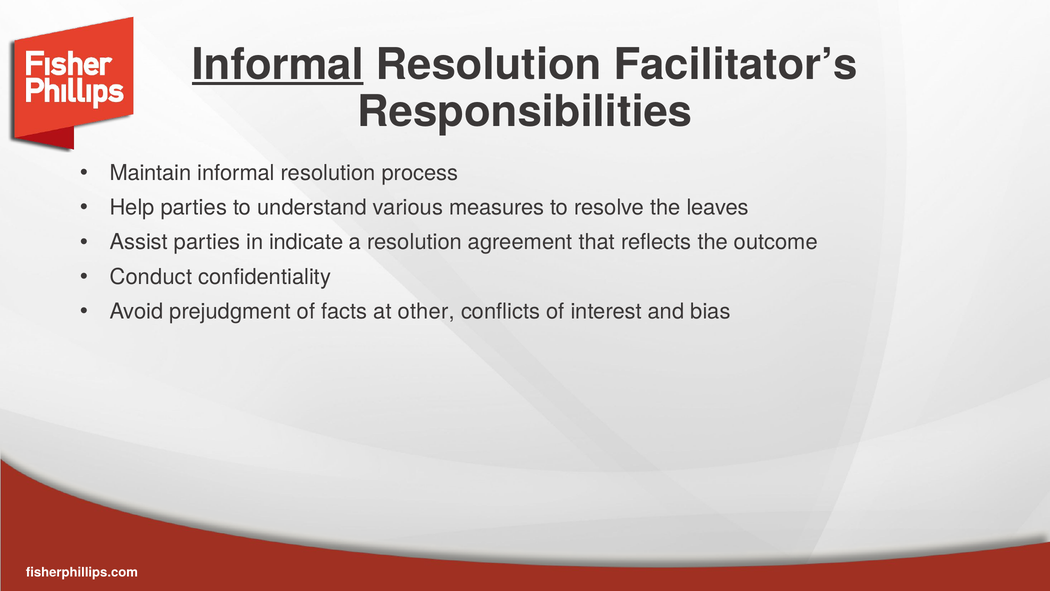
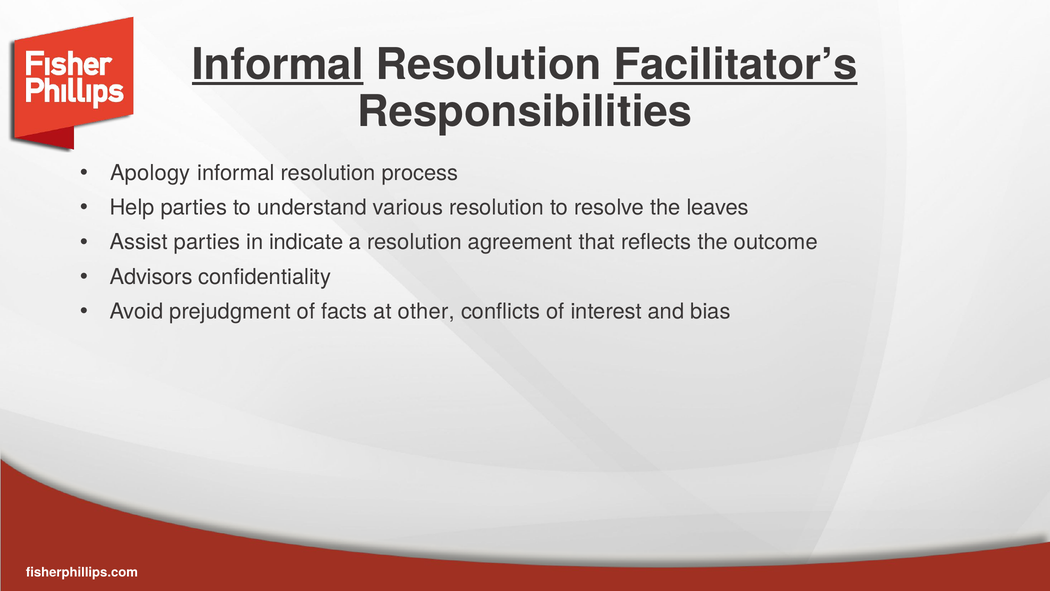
Facilitator’s underline: none -> present
Maintain: Maintain -> Apology
various measures: measures -> resolution
Conduct: Conduct -> Advisors
